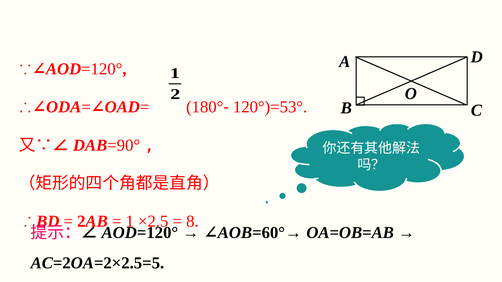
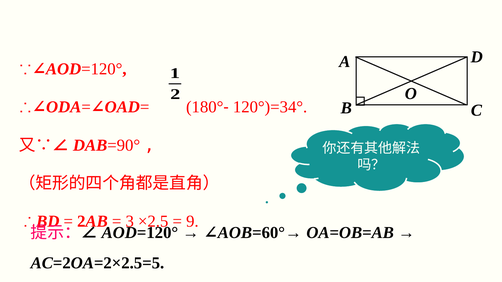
120°)=53°: 120°)=53° -> 120°)=34°
1 at (130, 222): 1 -> 3
8: 8 -> 9
